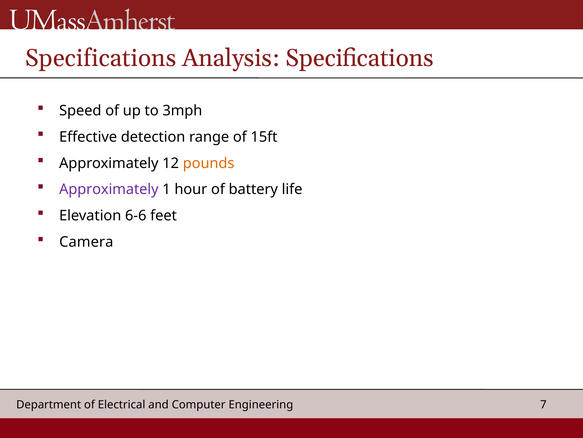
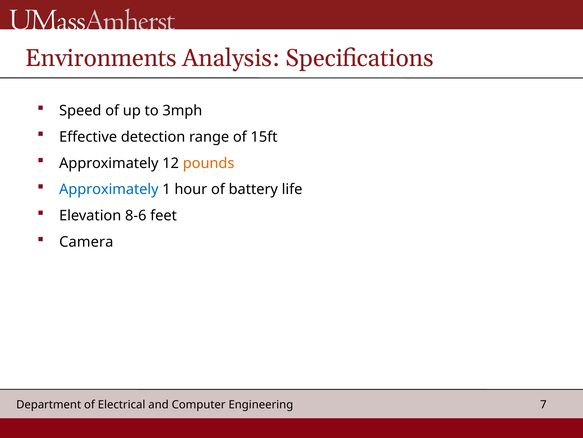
Specifications at (101, 58): Specifications -> Environments
Approximately at (109, 189) colour: purple -> blue
6-6: 6-6 -> 8-6
